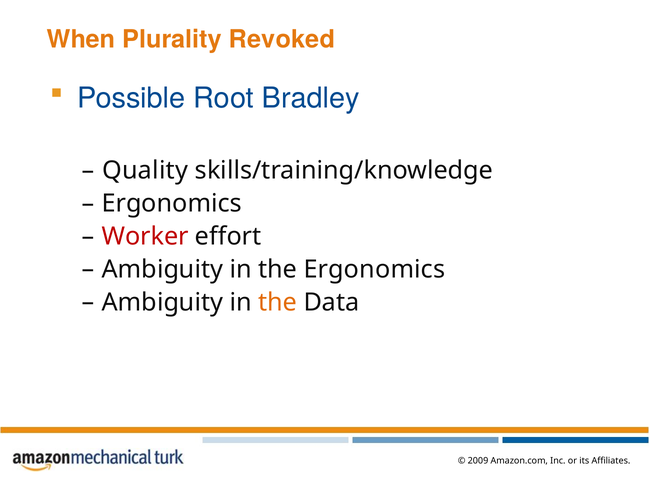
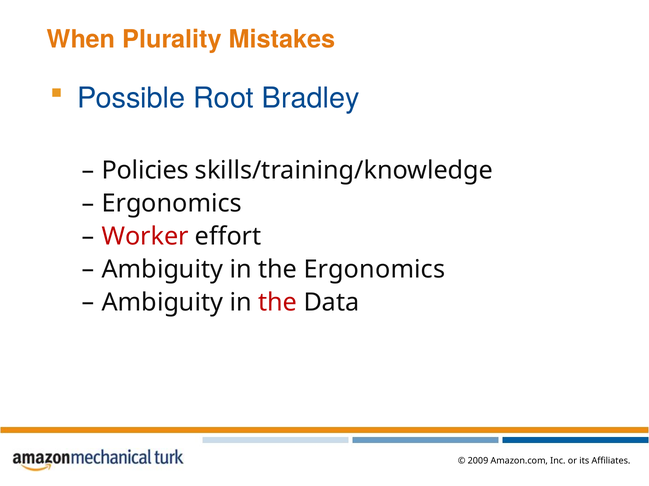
Revoked: Revoked -> Mistakes
Quality: Quality -> Policies
the at (278, 303) colour: orange -> red
